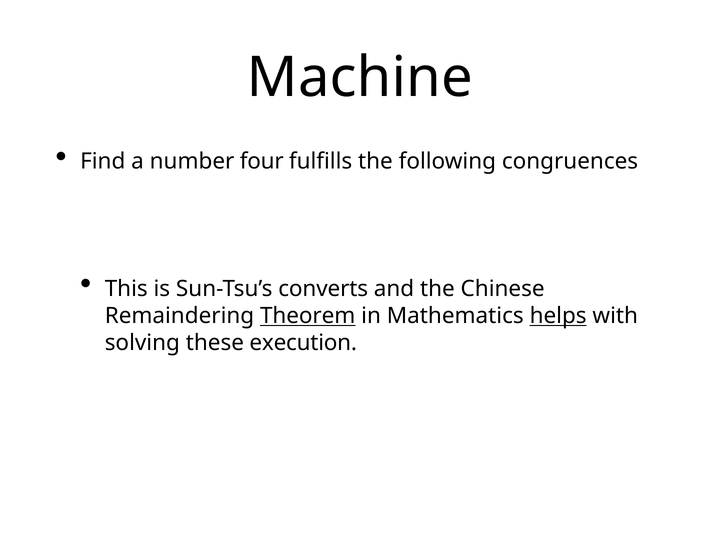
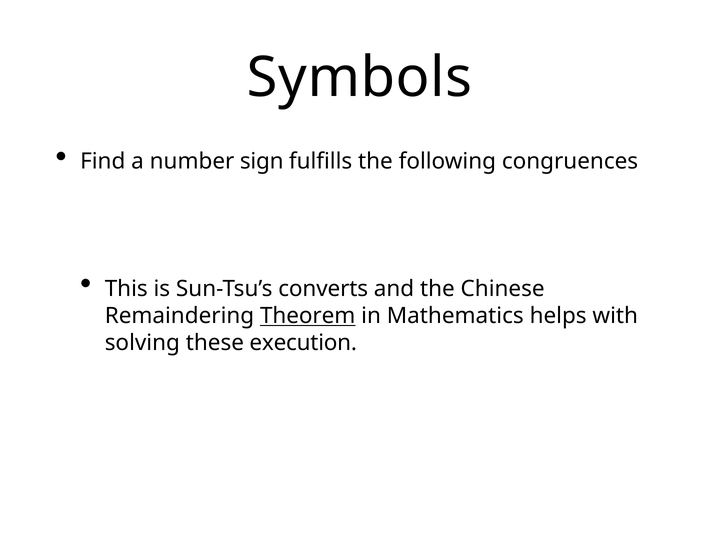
Machine: Machine -> Symbols
four: four -> sign
helps underline: present -> none
